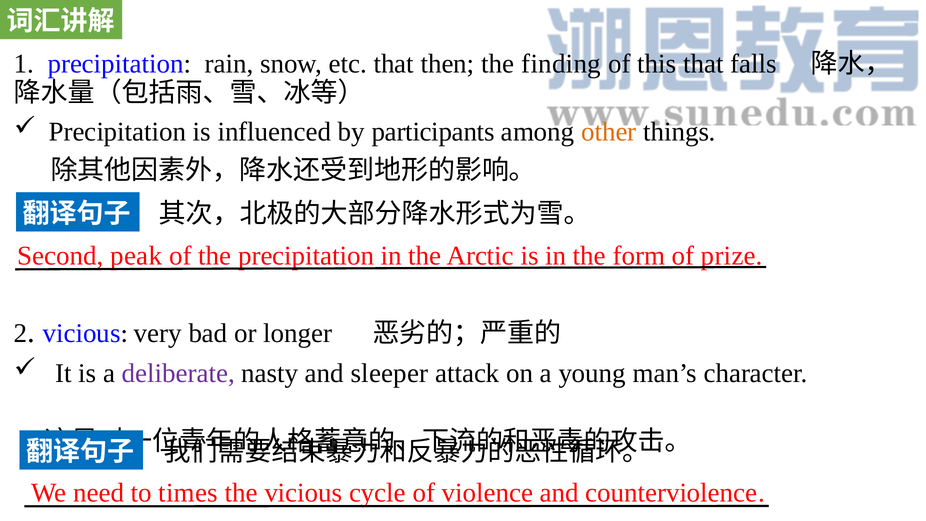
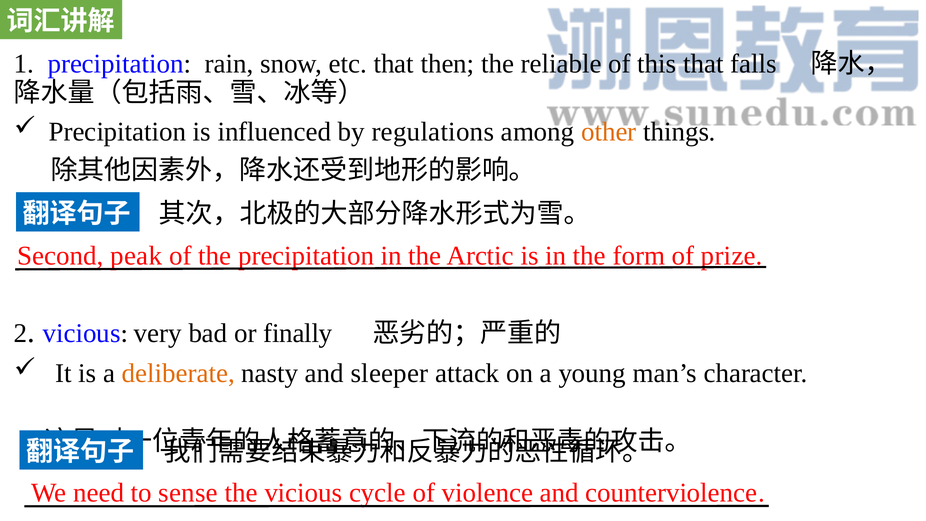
finding: finding -> reliable
participants: participants -> regulations
longer: longer -> finally
deliberate colour: purple -> orange
times: times -> sense
